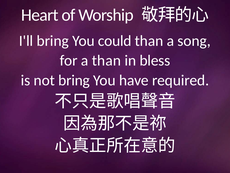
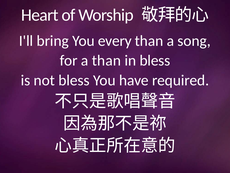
could: could -> every
not bring: bring -> bless
